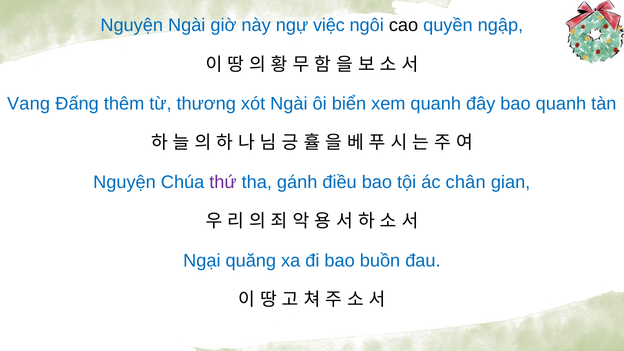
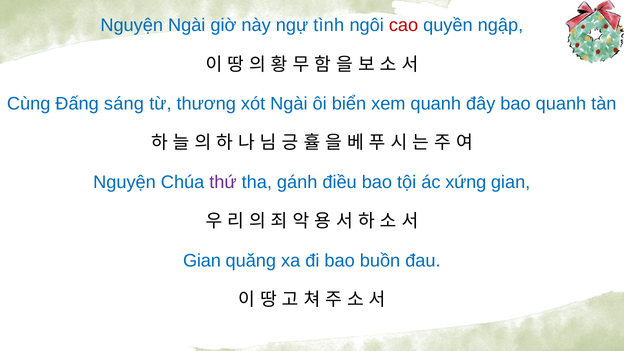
việc: việc -> tình
cao colour: black -> red
Vang: Vang -> Cùng
thêm: thêm -> sáng
chân: chân -> xứng
Ngại at (202, 261): Ngại -> Gian
